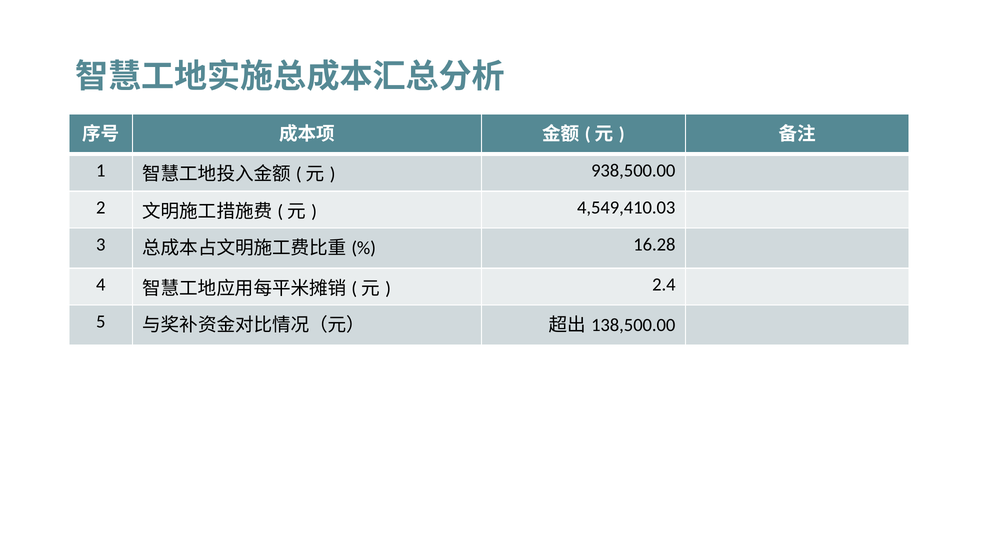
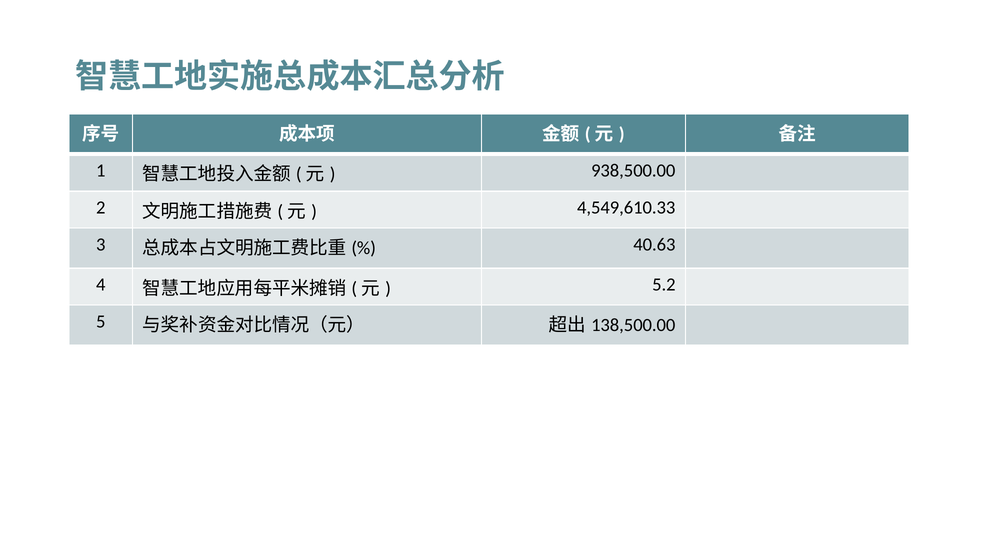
4,549,410.03: 4,549,410.03 -> 4,549,610.33
16.28: 16.28 -> 40.63
2.4: 2.4 -> 5.2
